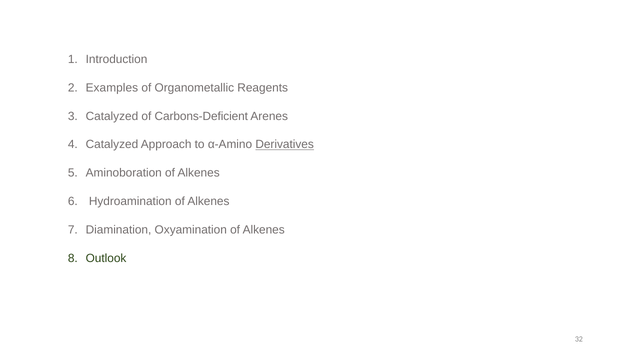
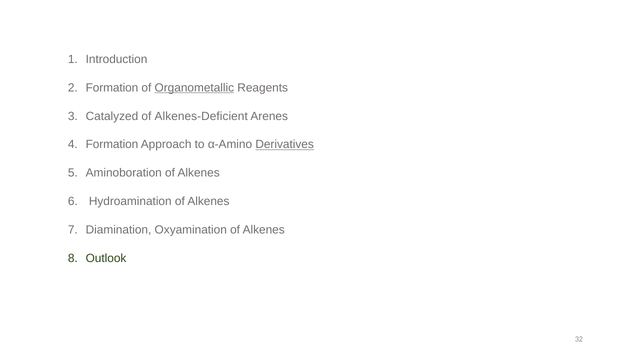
Examples at (112, 88): Examples -> Formation
Organometallic underline: none -> present
Carbons-Deficient: Carbons-Deficient -> Alkenes-Deficient
Catalyzed at (112, 145): Catalyzed -> Formation
